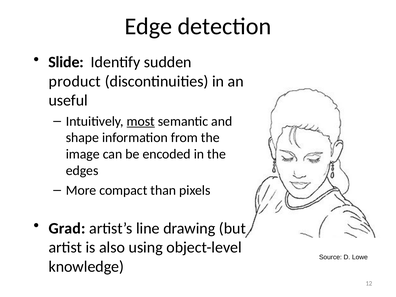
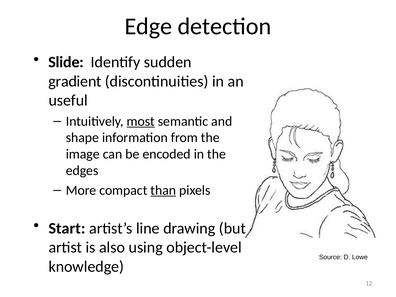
product: product -> gradient
than underline: none -> present
Grad: Grad -> Start
